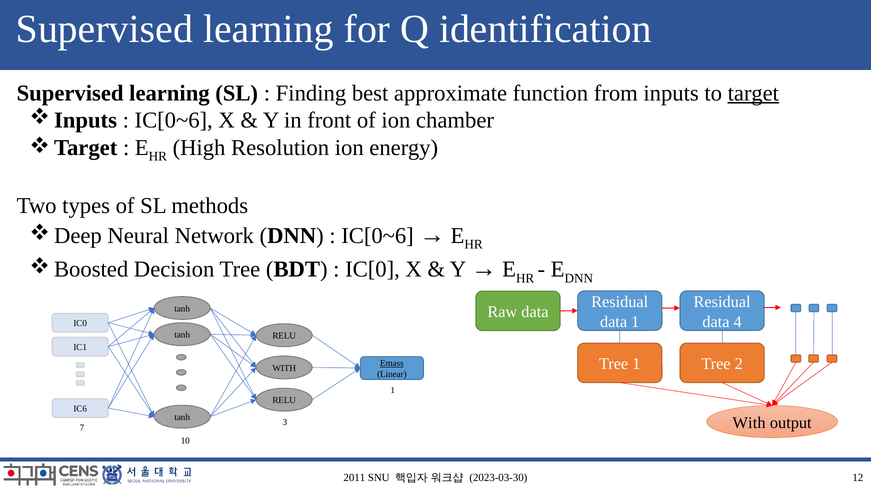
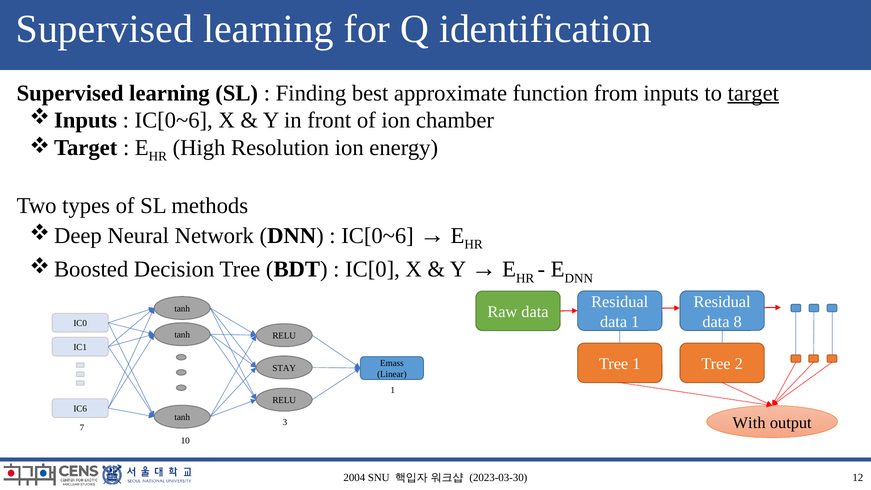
4: 4 -> 8
Emass underline: present -> none
WITH at (284, 368): WITH -> STAY
2011: 2011 -> 2004
